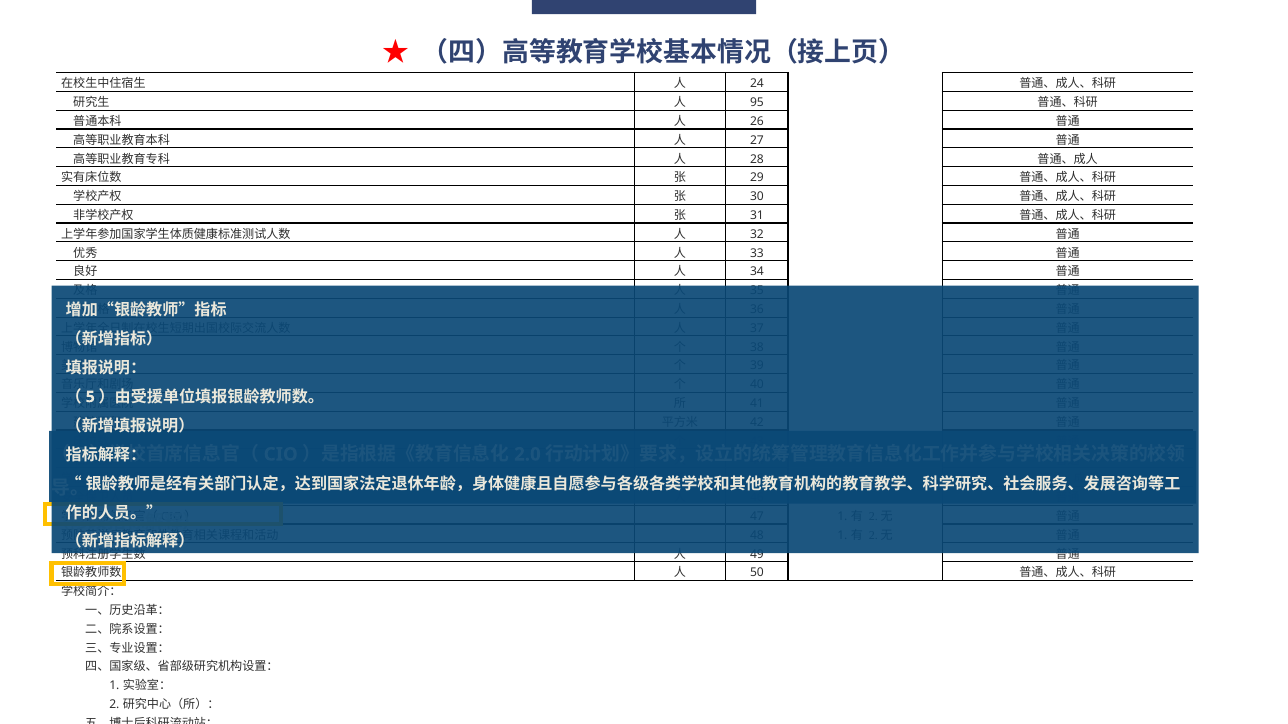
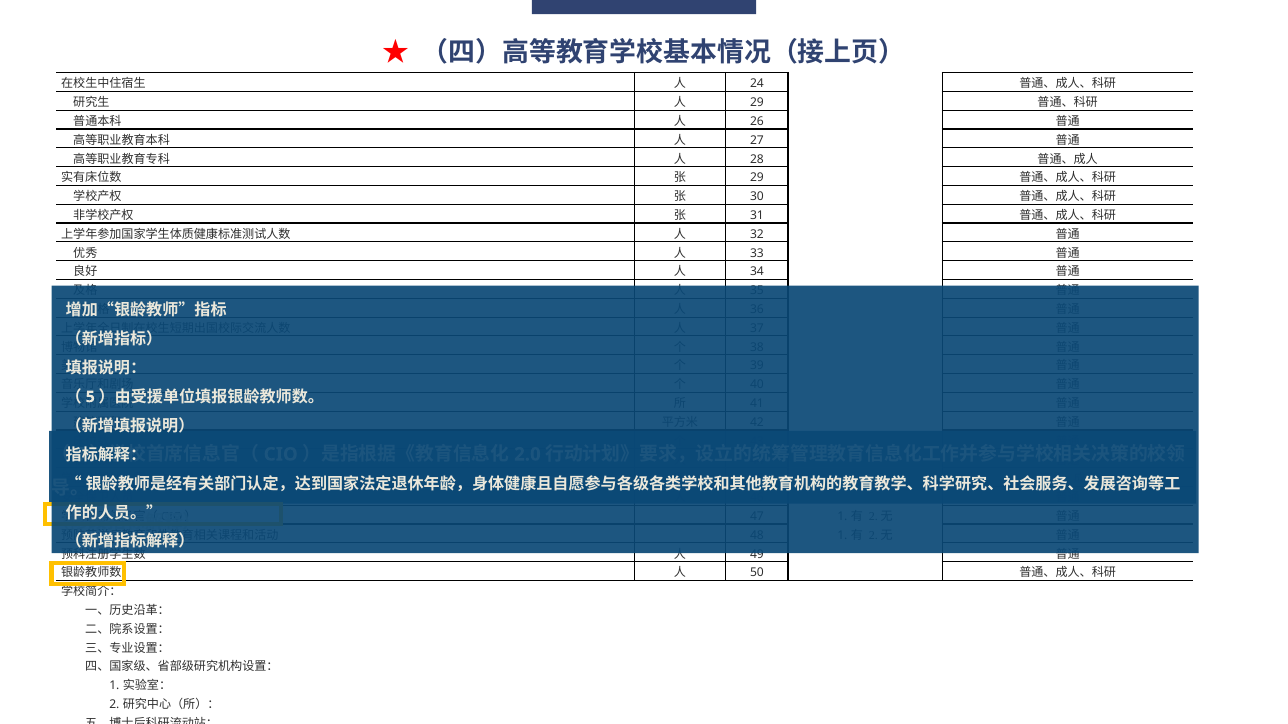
95 at (757, 103): 95 -> 29
